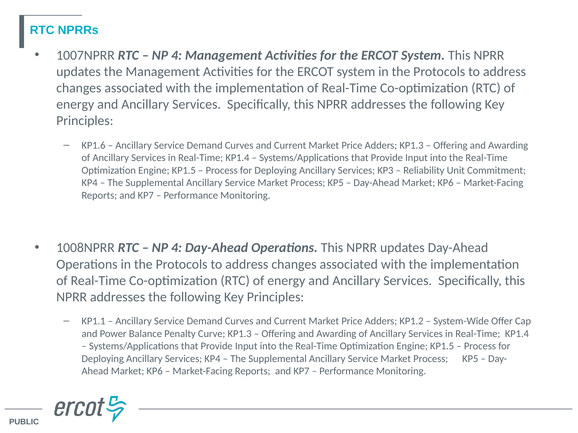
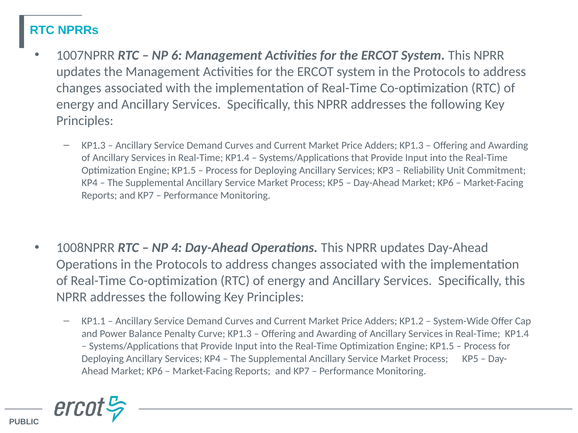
4 at (177, 55): 4 -> 6
KP1.6 at (94, 145): KP1.6 -> KP1.3
